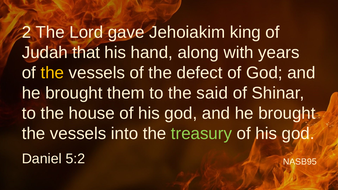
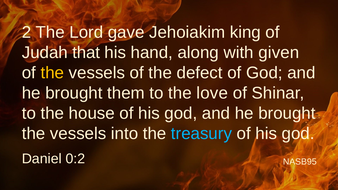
years: years -> given
said: said -> love
treasury colour: light green -> light blue
5:2: 5:2 -> 0:2
